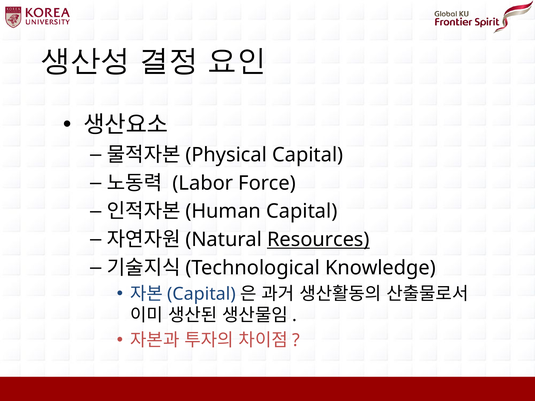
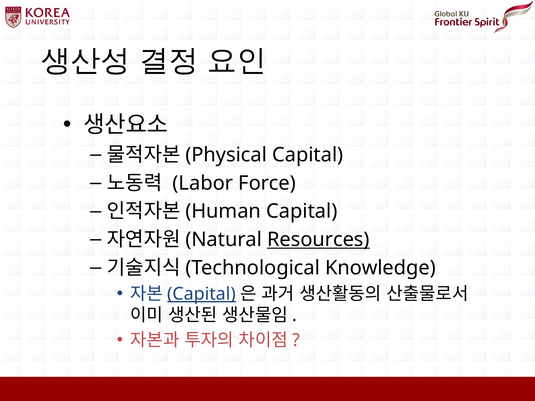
Capital at (202, 294) underline: none -> present
